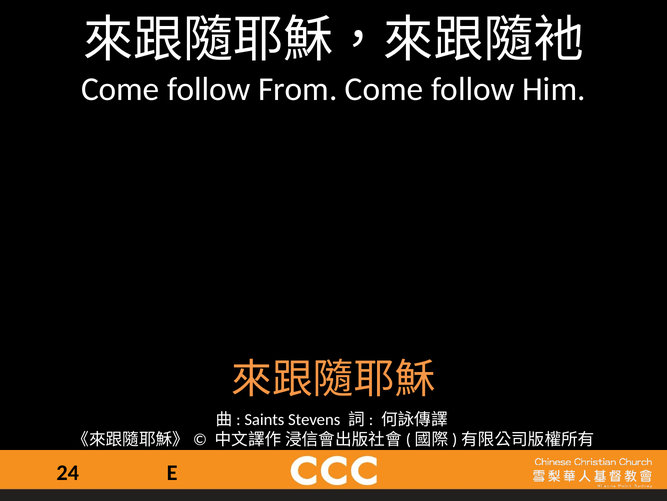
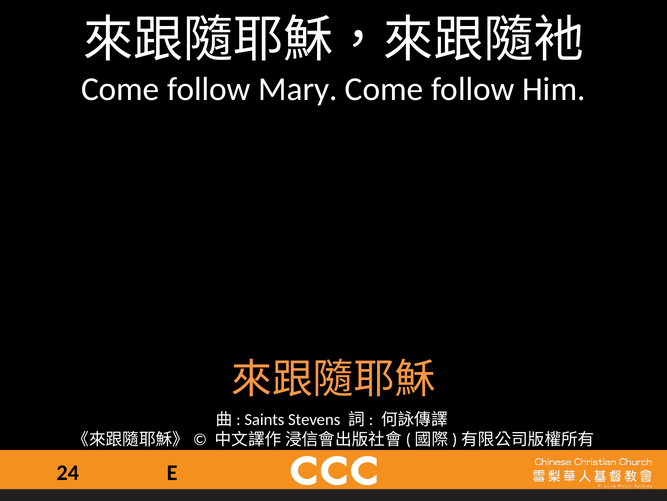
From: From -> Mary
